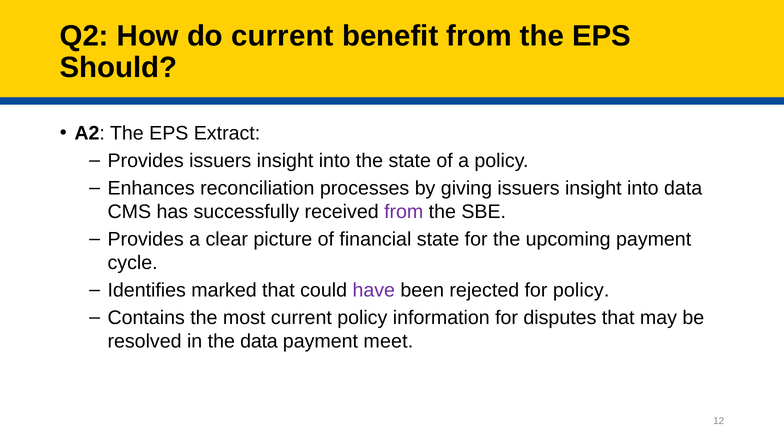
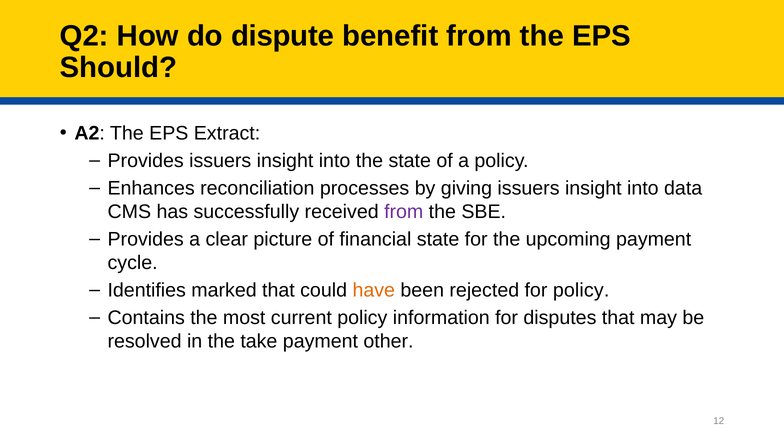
do current: current -> dispute
have colour: purple -> orange
the data: data -> take
meet: meet -> other
